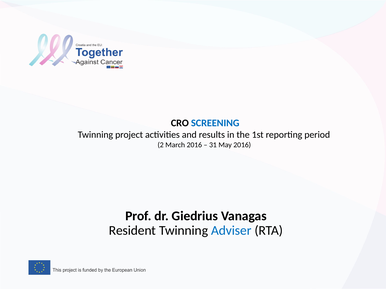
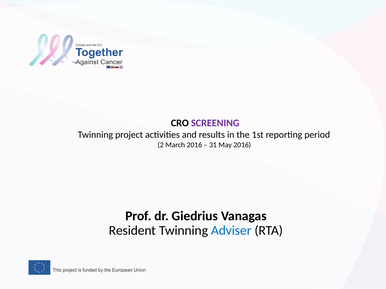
SCREENING colour: blue -> purple
